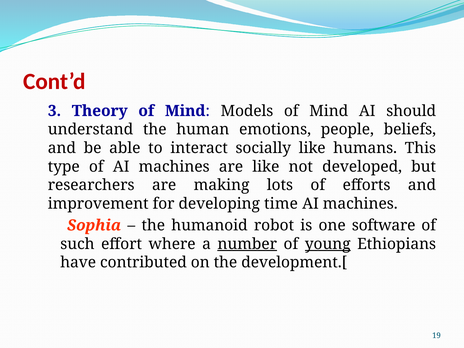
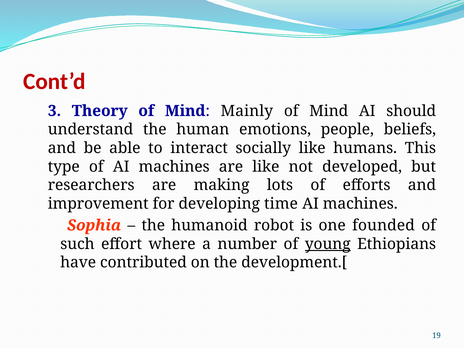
Models: Models -> Mainly
software: software -> founded
number underline: present -> none
